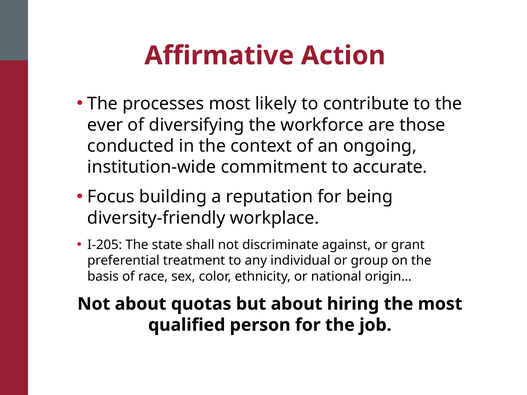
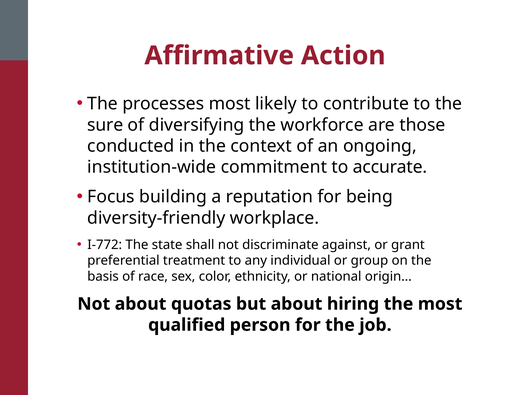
ever: ever -> sure
I-205: I-205 -> I-772
